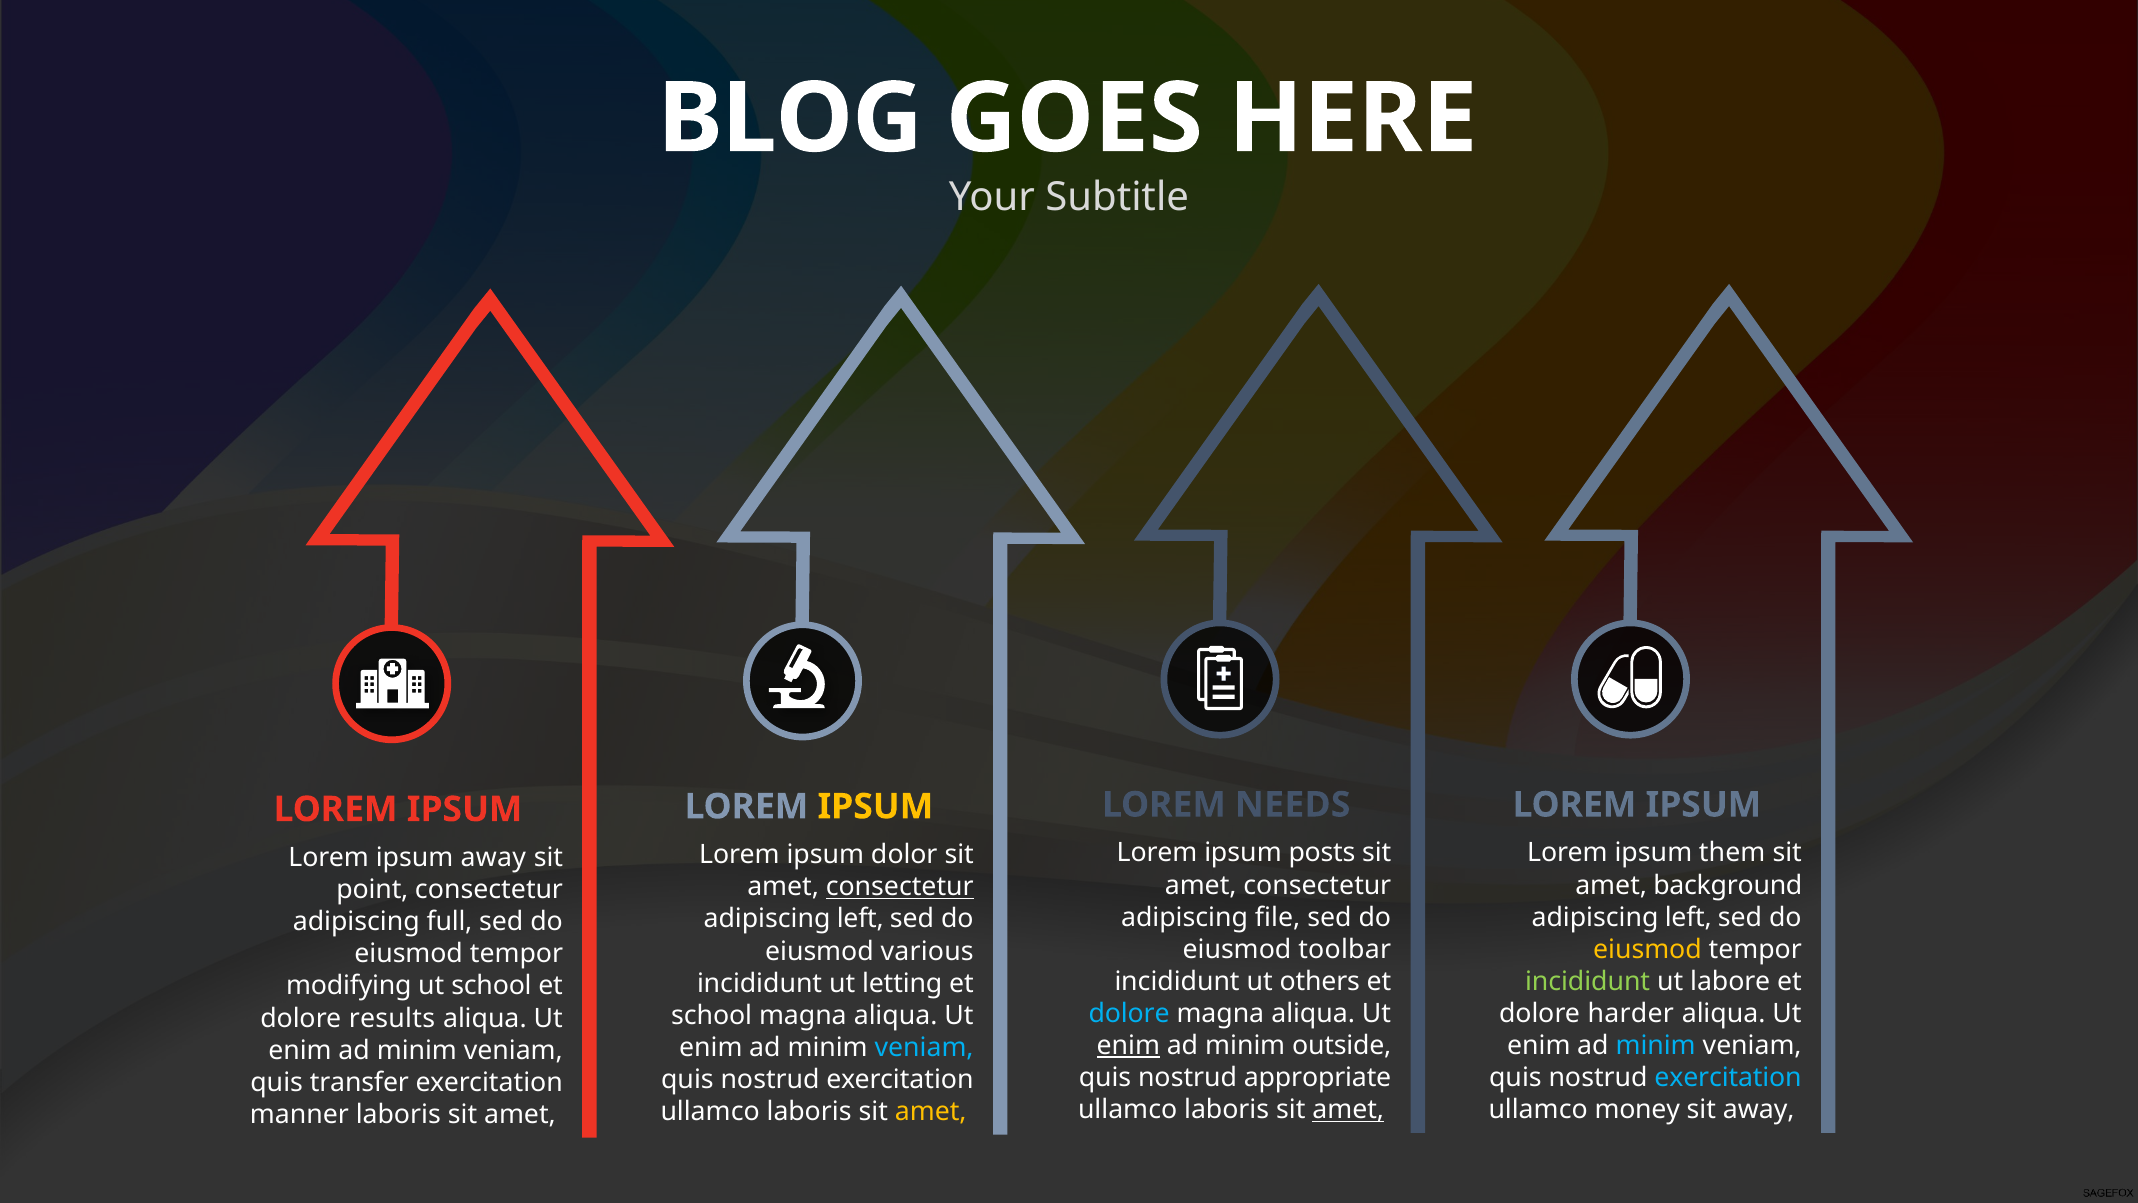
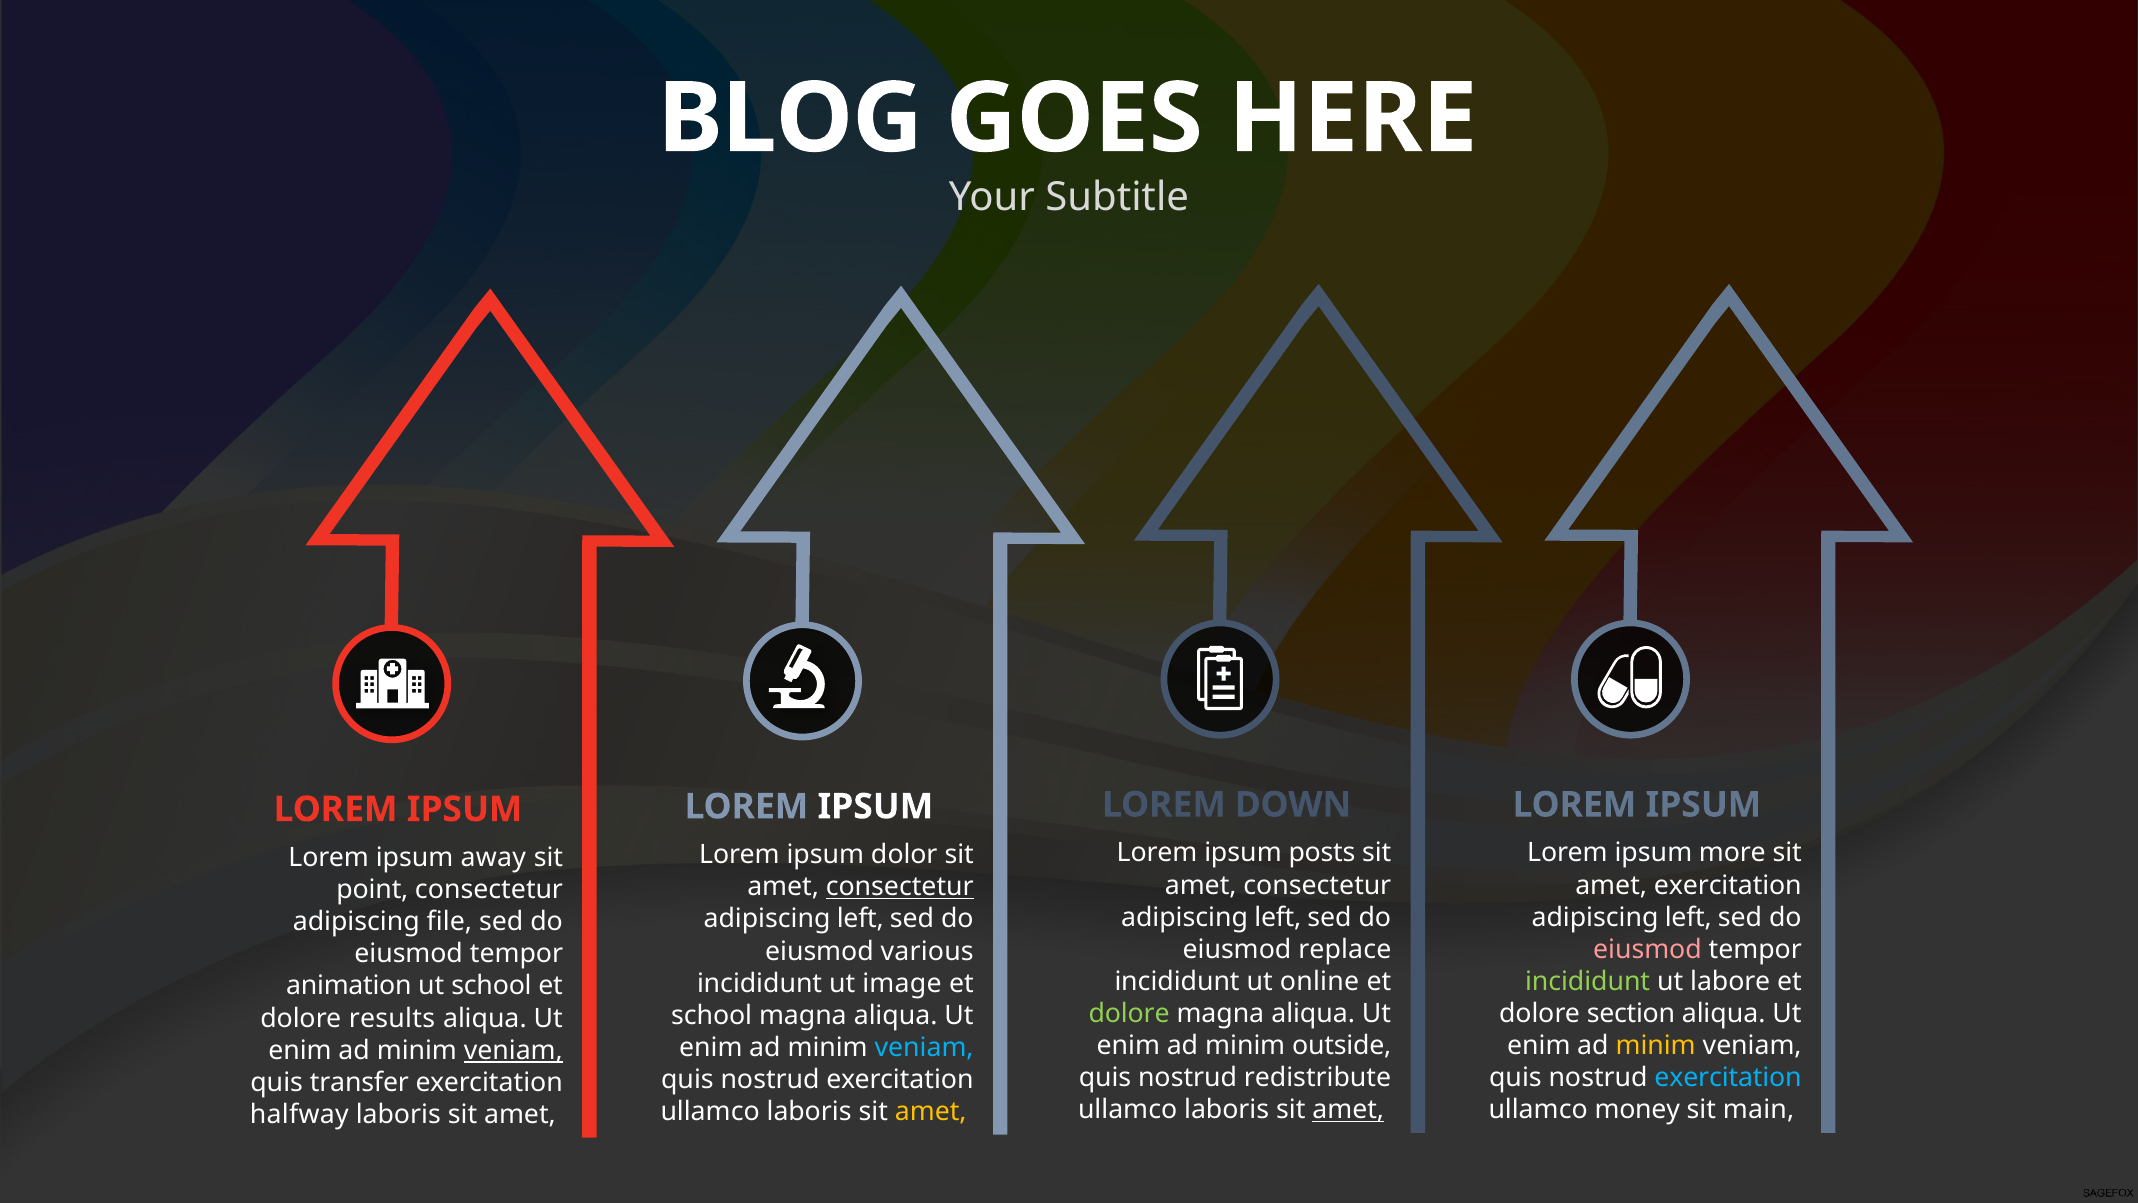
NEEDS: NEEDS -> DOWN
IPSUM at (875, 806) colour: yellow -> white
them: them -> more
amet background: background -> exercitation
file at (1278, 917): file -> left
full: full -> file
toolbar: toolbar -> replace
eiusmod at (1647, 949) colour: yellow -> pink
others: others -> online
letting: letting -> image
modifying: modifying -> animation
dolore at (1129, 1013) colour: light blue -> light green
harder: harder -> section
enim at (1128, 1045) underline: present -> none
minim at (1656, 1045) colour: light blue -> yellow
veniam at (513, 1050) underline: none -> present
appropriate: appropriate -> redistribute
sit away: away -> main
manner: manner -> halfway
